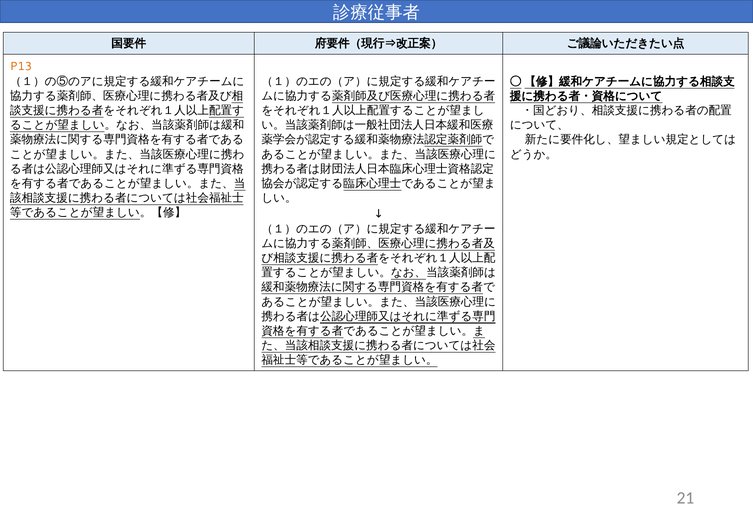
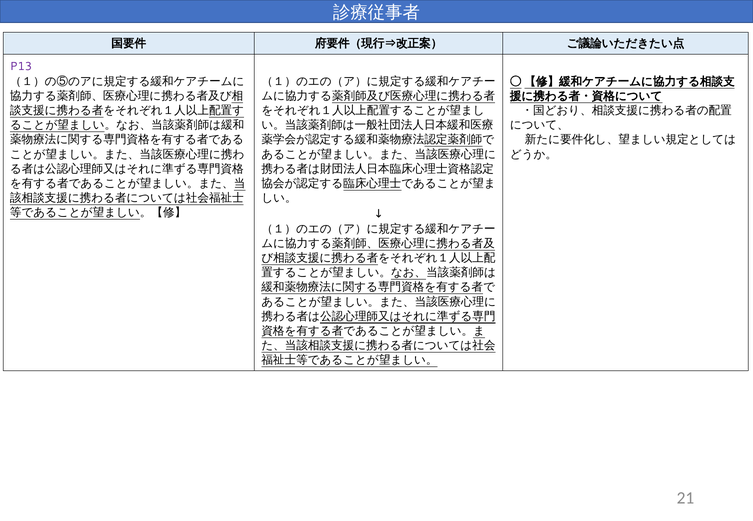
P13 colour: orange -> purple
